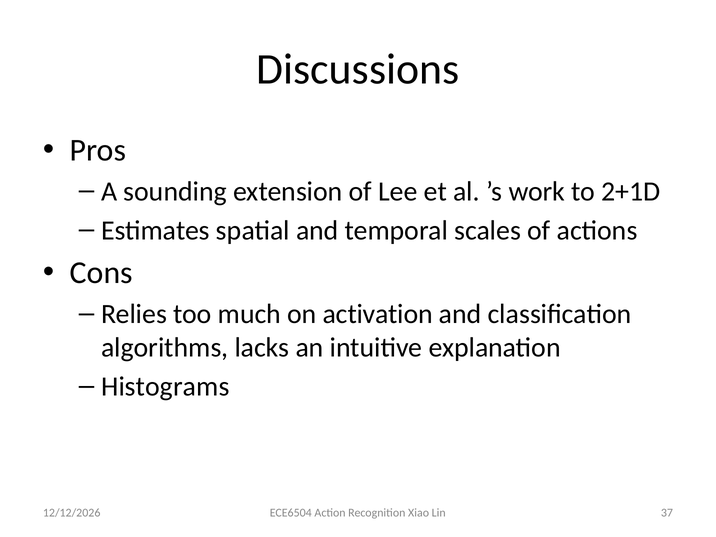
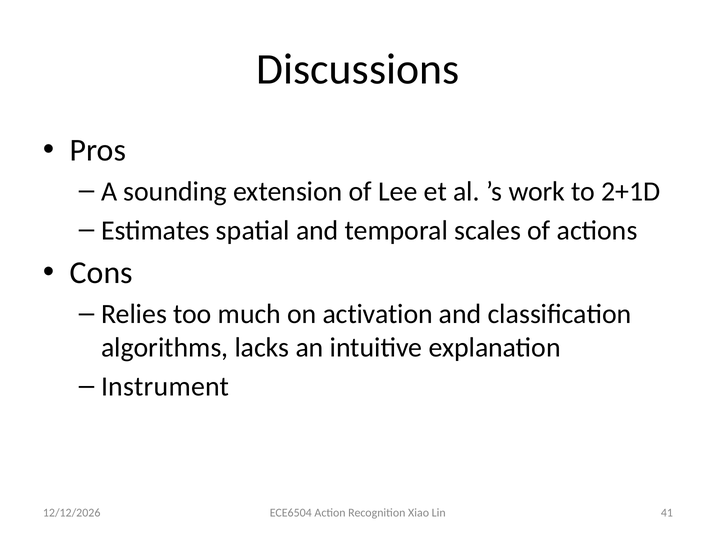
Histograms: Histograms -> Instrument
37: 37 -> 41
